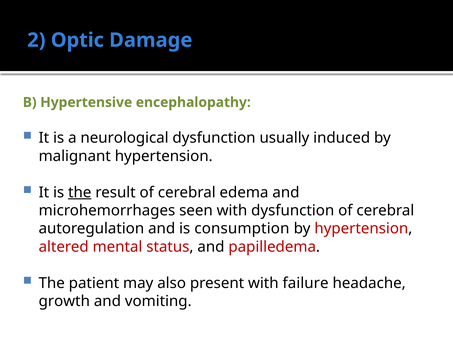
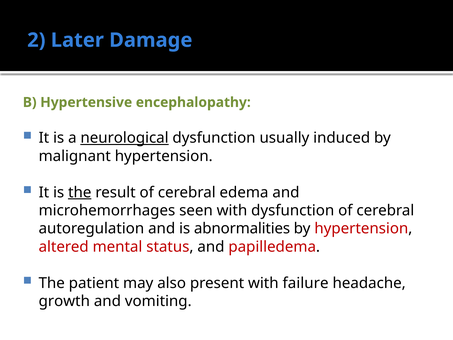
Optic: Optic -> Later
neurological underline: none -> present
consumption: consumption -> abnormalities
